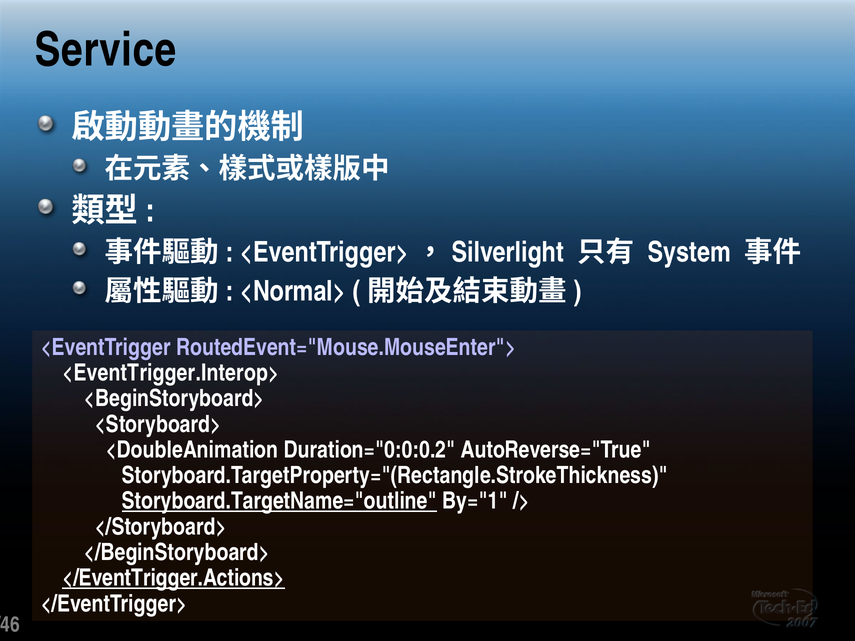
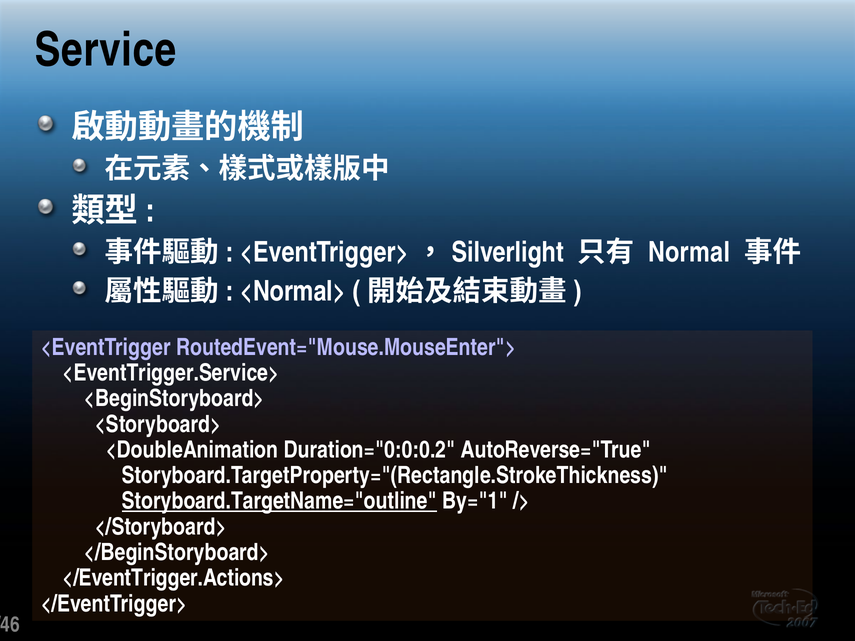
System: System -> Normal
<EventTrigger.Interop>: <EventTrigger.Interop> -> <EventTrigger.Service>
</EventTrigger.Actions> underline: present -> none
